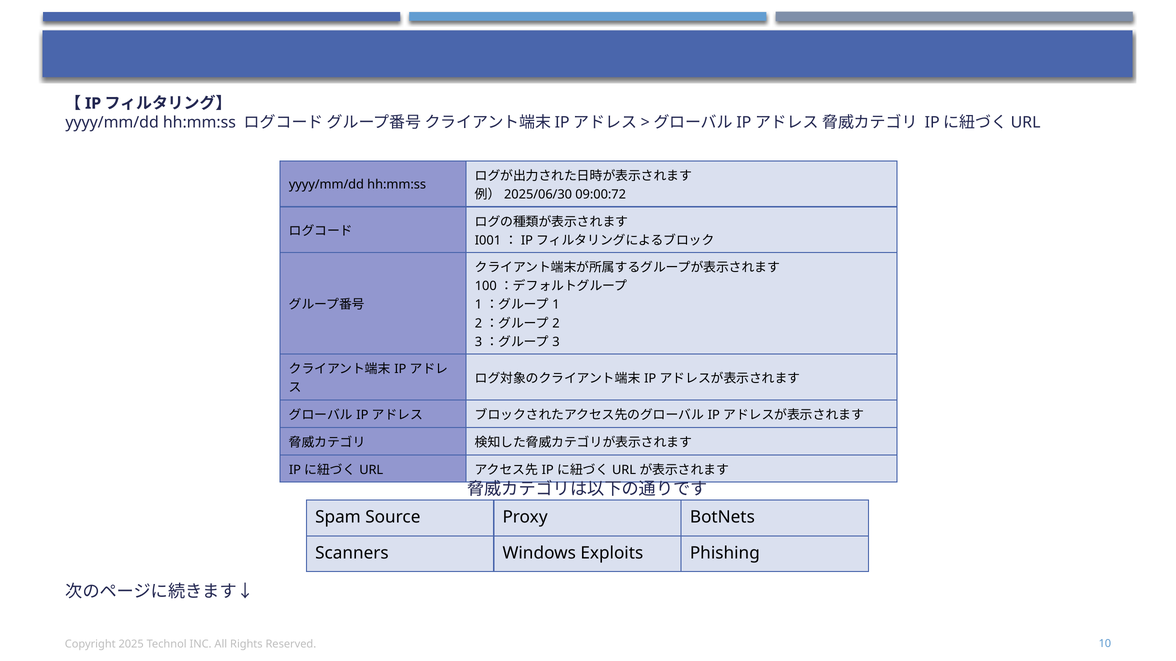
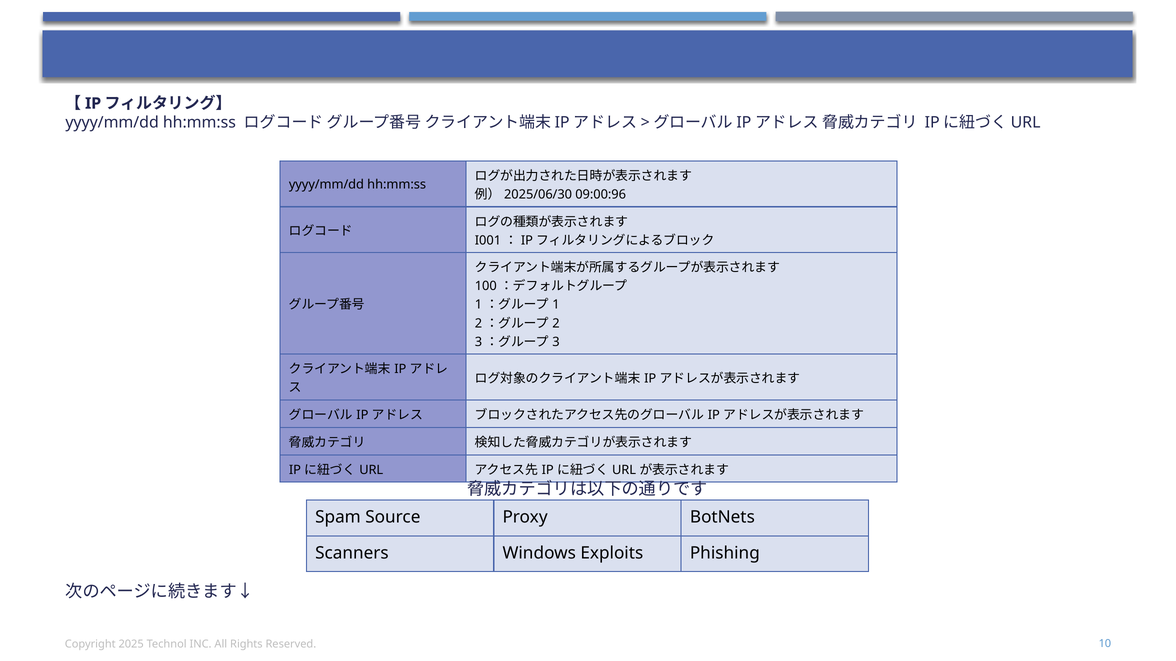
09:00:72: 09:00:72 -> 09:00:96
